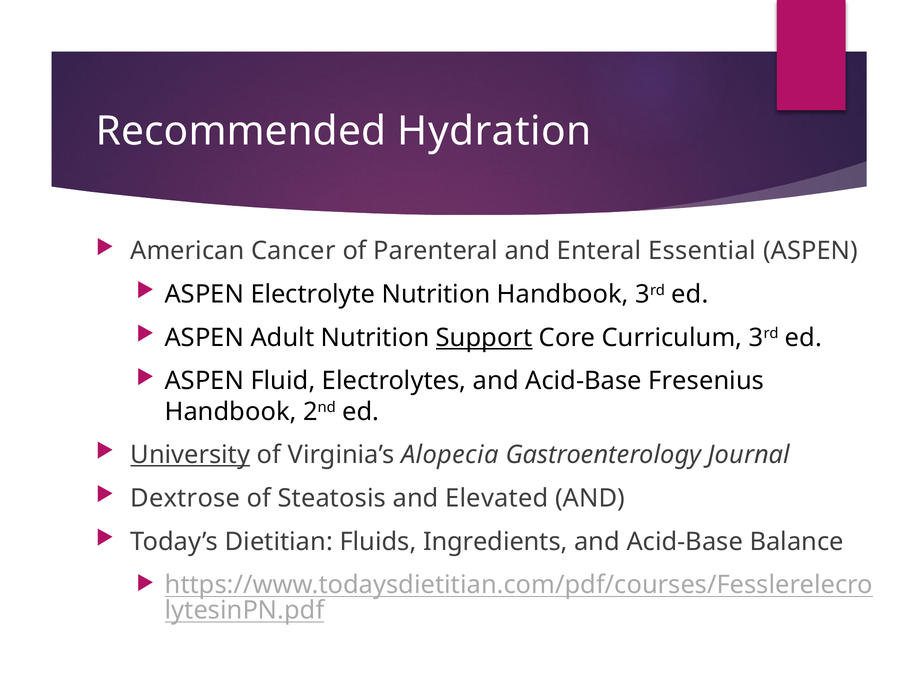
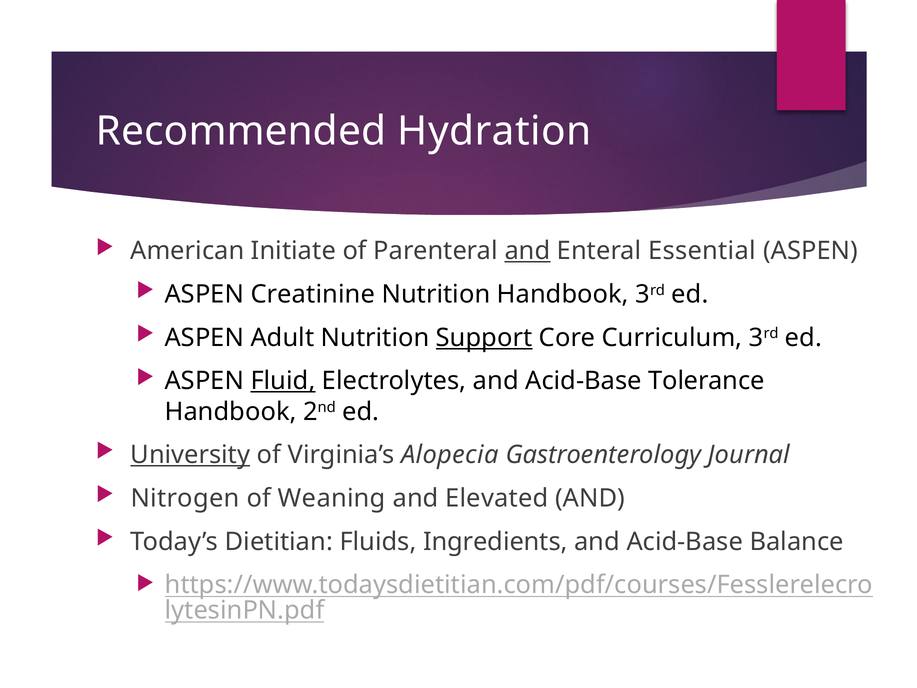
Cancer: Cancer -> Initiate
and at (527, 251) underline: none -> present
Electrolyte: Electrolyte -> Creatinine
Fluid underline: none -> present
Fresenius: Fresenius -> Tolerance
Dextrose: Dextrose -> Nitrogen
Steatosis: Steatosis -> Weaning
